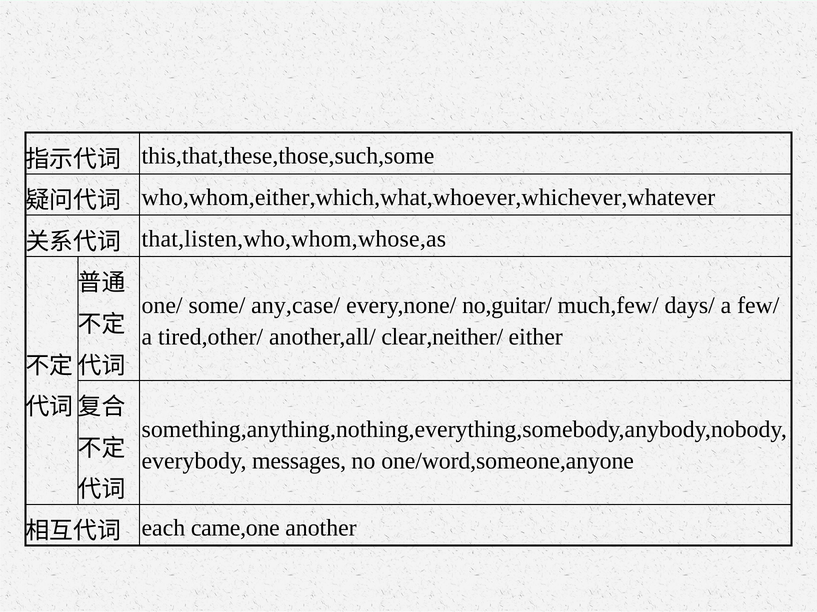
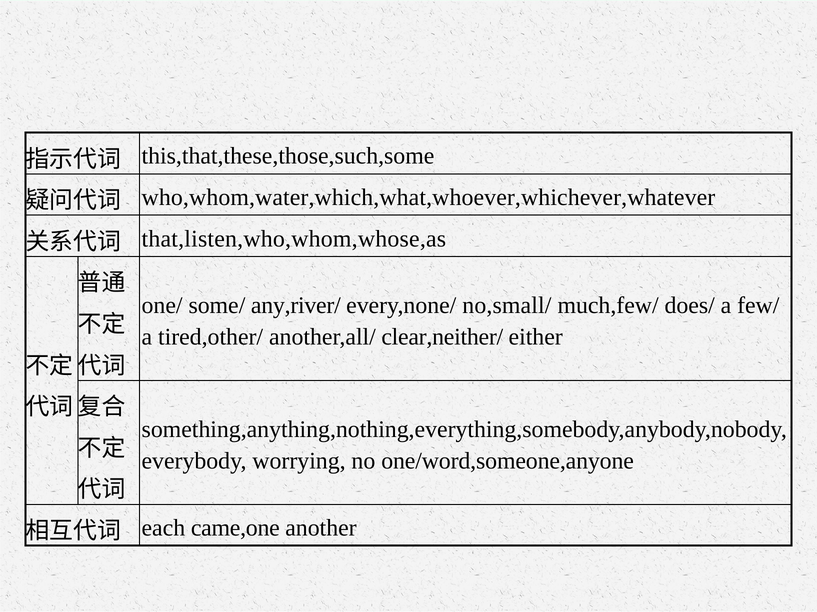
who,whom,either,which,what,whoever,whichever,whatever: who,whom,either,which,what,whoever,whichever,whatever -> who,whom,water,which,what,whoever,whichever,whatever
any,case/: any,case/ -> any,river/
no,guitar/: no,guitar/ -> no,small/
days/: days/ -> does/
messages: messages -> worrying
